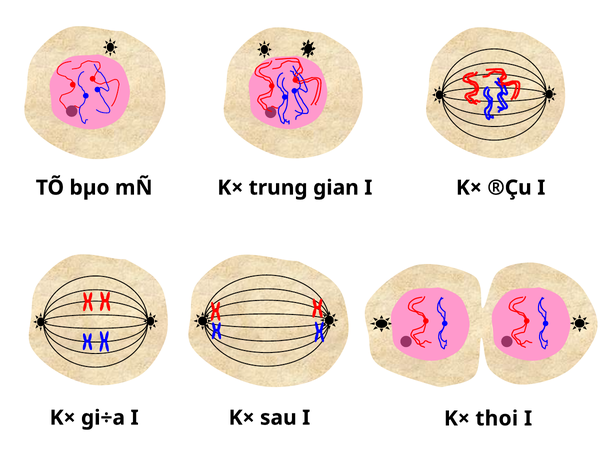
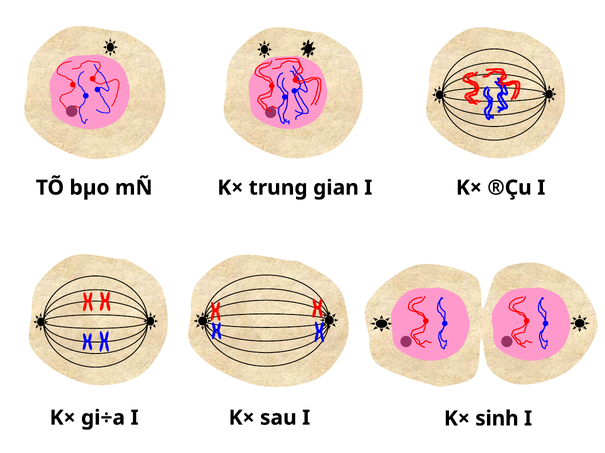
thoi: thoi -> sinh
